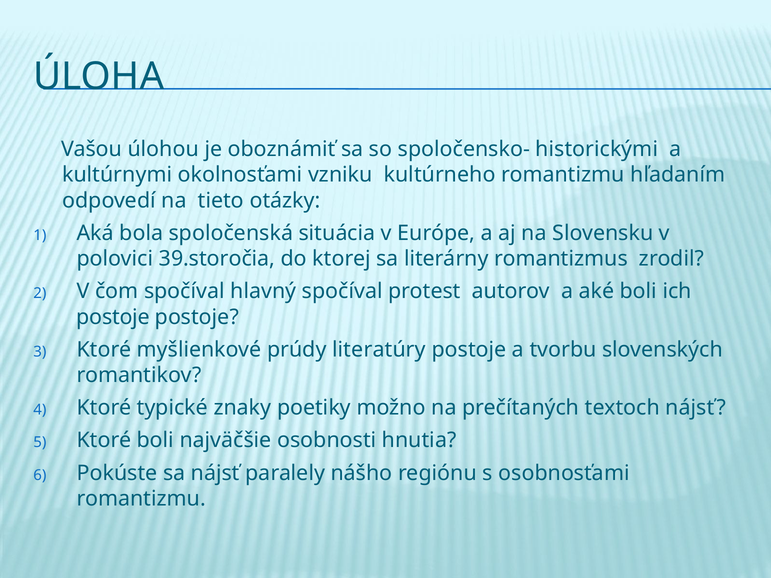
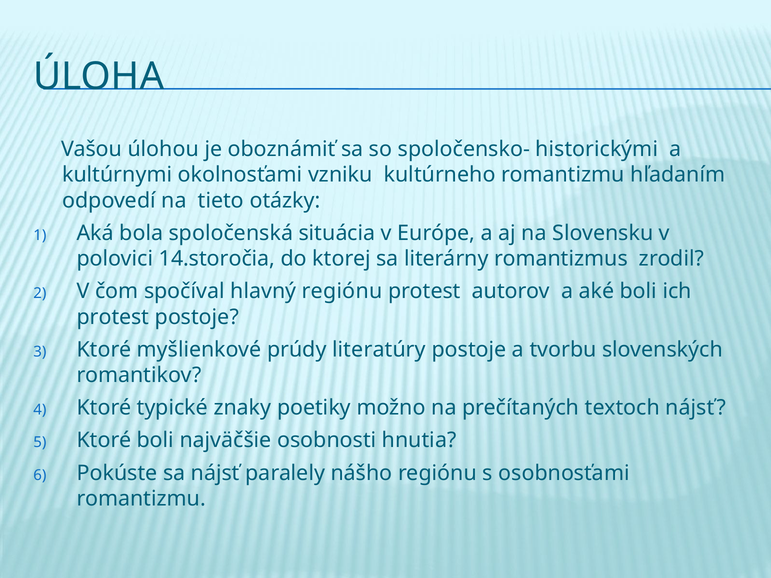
39.storočia: 39.storočia -> 14.storočia
hlavný spočíval: spočíval -> regiónu
postoje at (113, 317): postoje -> protest
